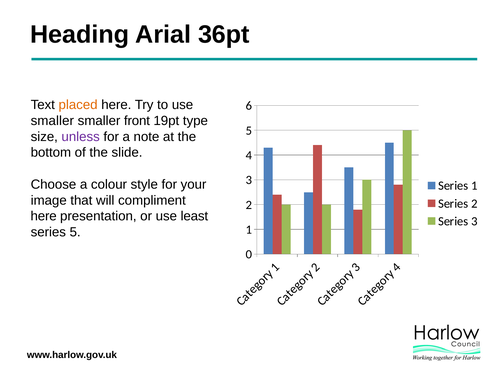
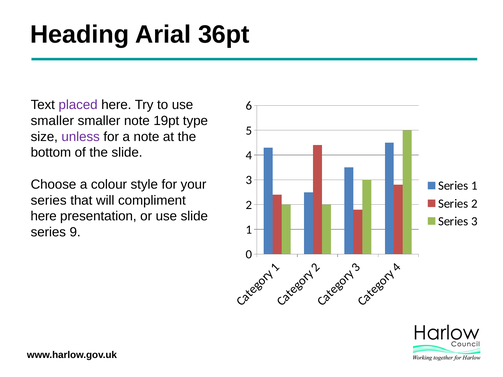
placed colour: orange -> purple
smaller front: front -> note
image at (49, 200): image -> series
use least: least -> slide
series 5: 5 -> 9
